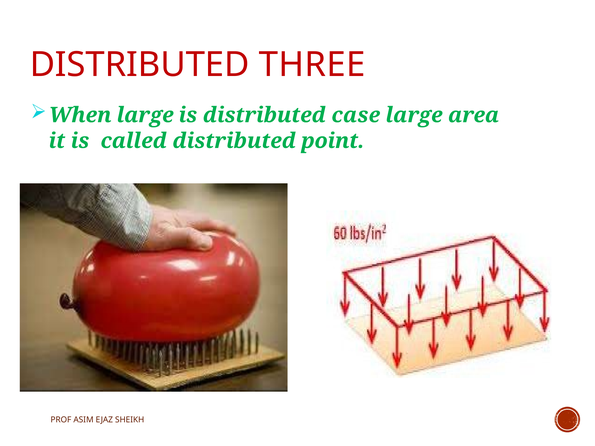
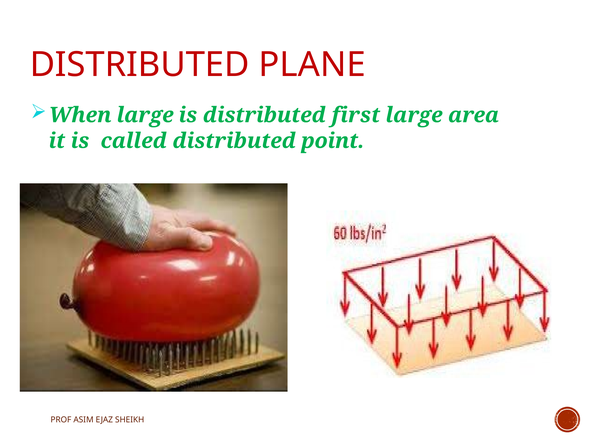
THREE: THREE -> PLANE
case: case -> first
